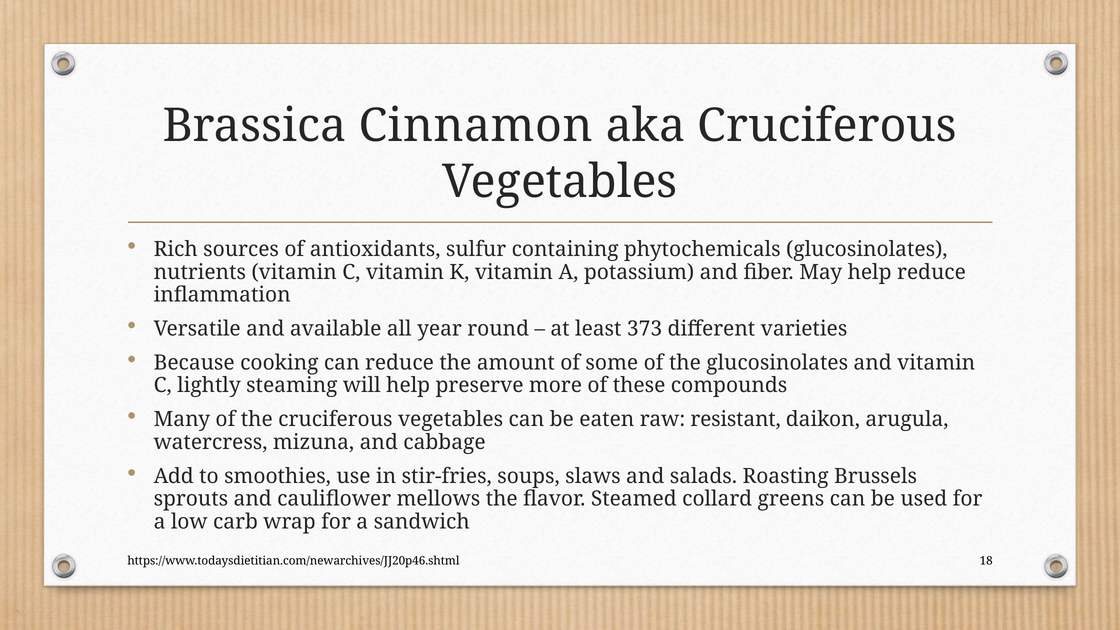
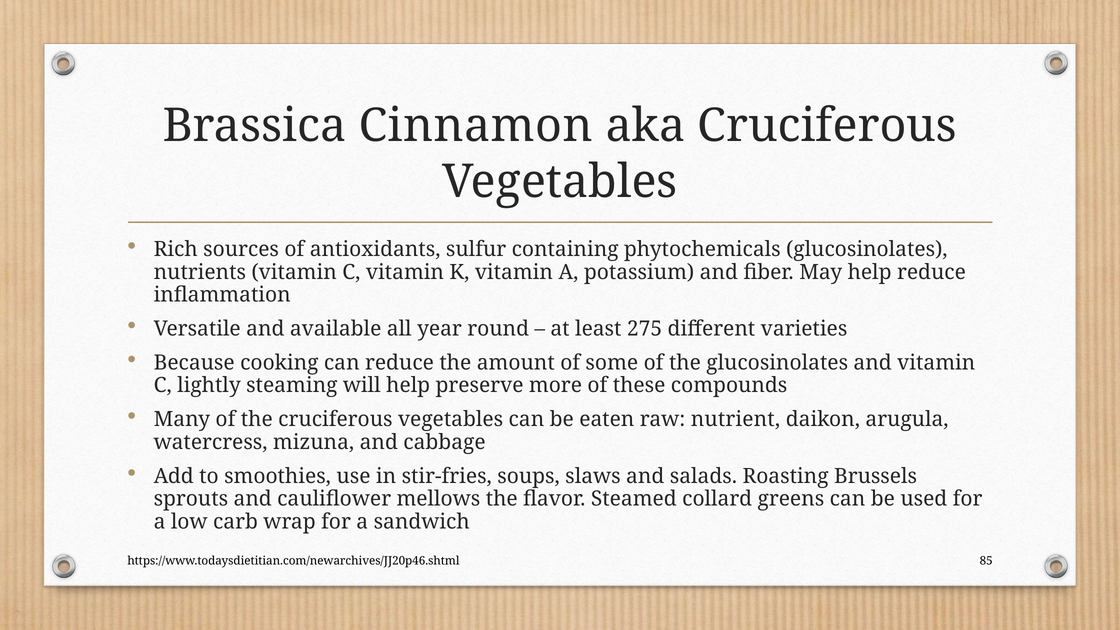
373: 373 -> 275
resistant: resistant -> nutrient
18: 18 -> 85
